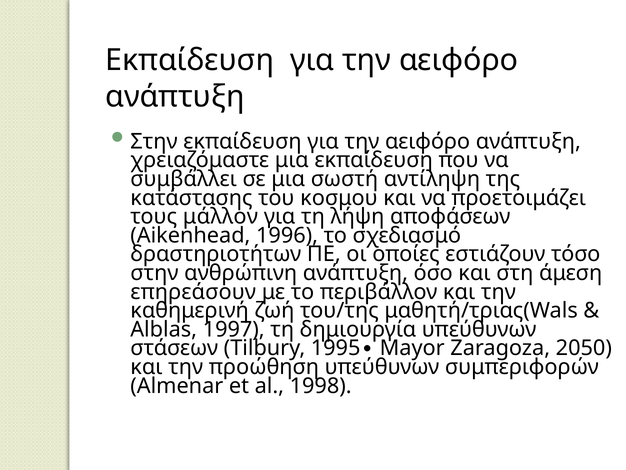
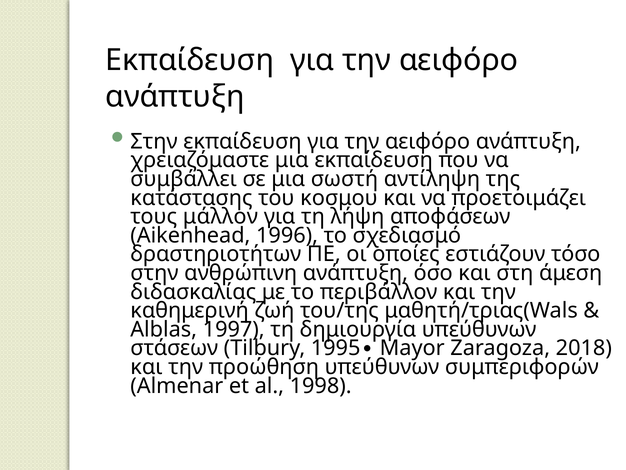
επηρεάσουν: επηρεάσουν -> διδασκαλίας
2050: 2050 -> 2018
